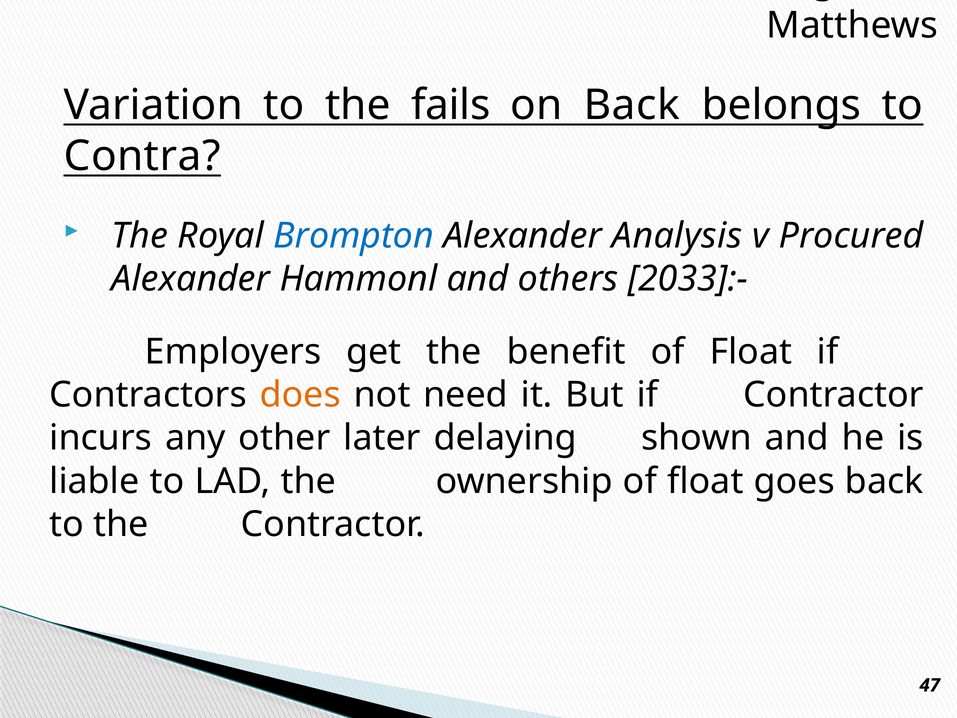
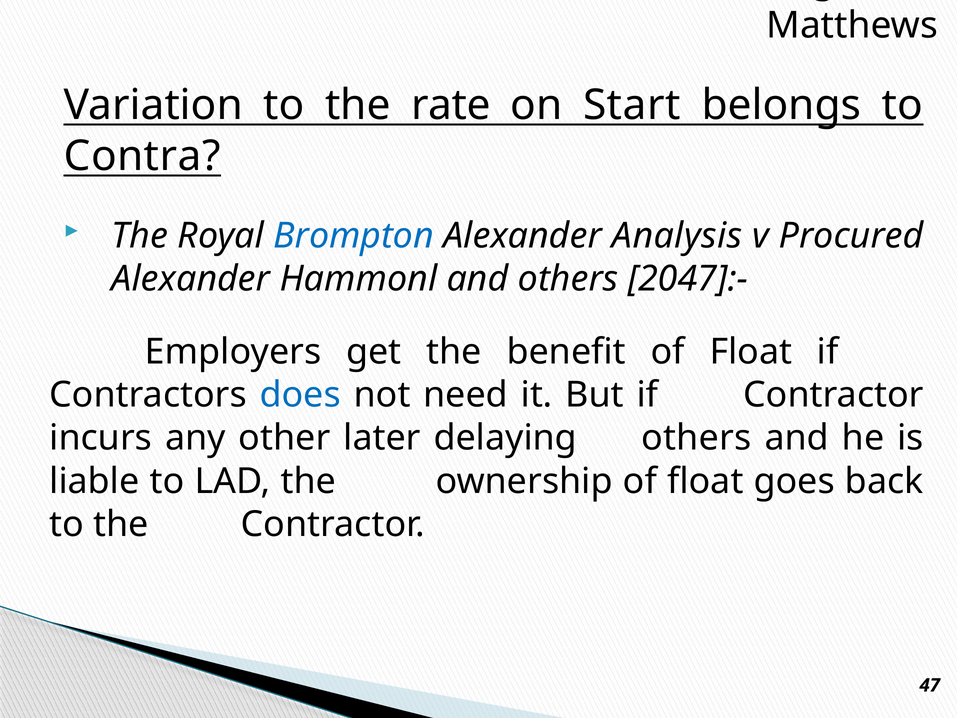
fails: fails -> rate
on Back: Back -> Start
2033]:-: 2033]:- -> 2047]:-
does colour: orange -> blue
delaying shown: shown -> others
